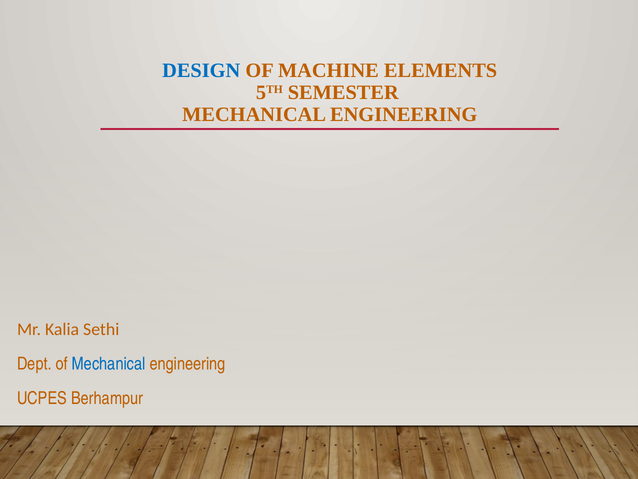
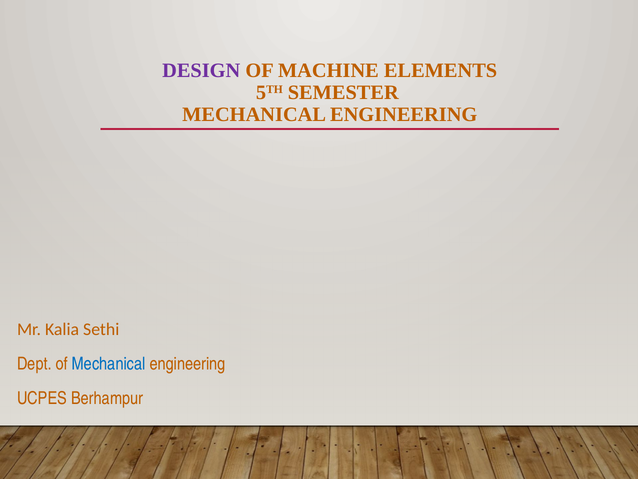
DESIGN colour: blue -> purple
